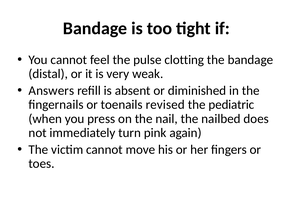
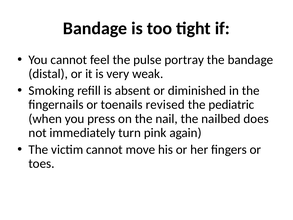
clotting: clotting -> portray
Answers: Answers -> Smoking
